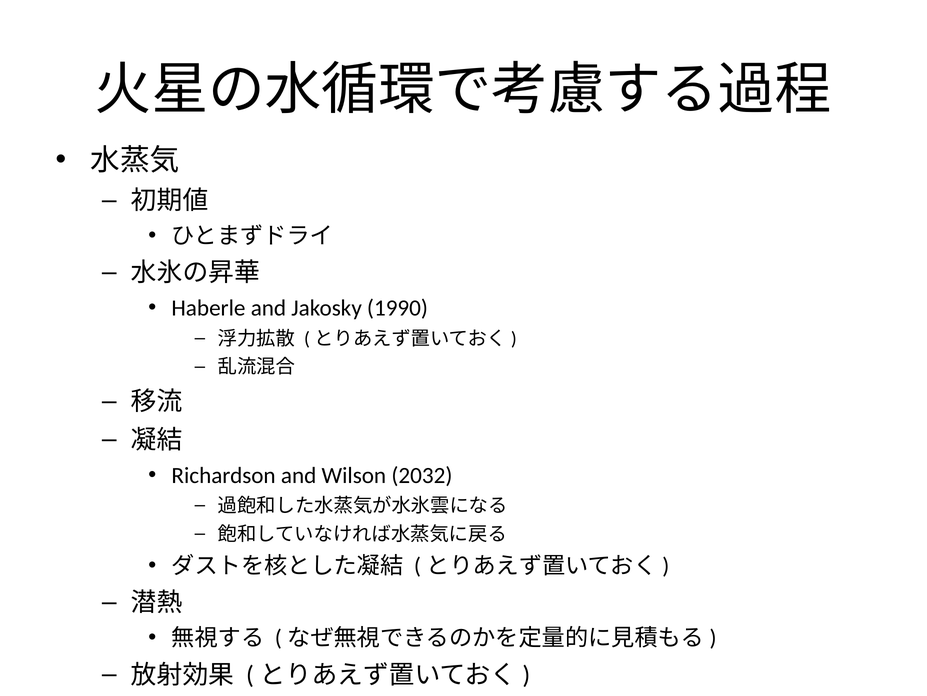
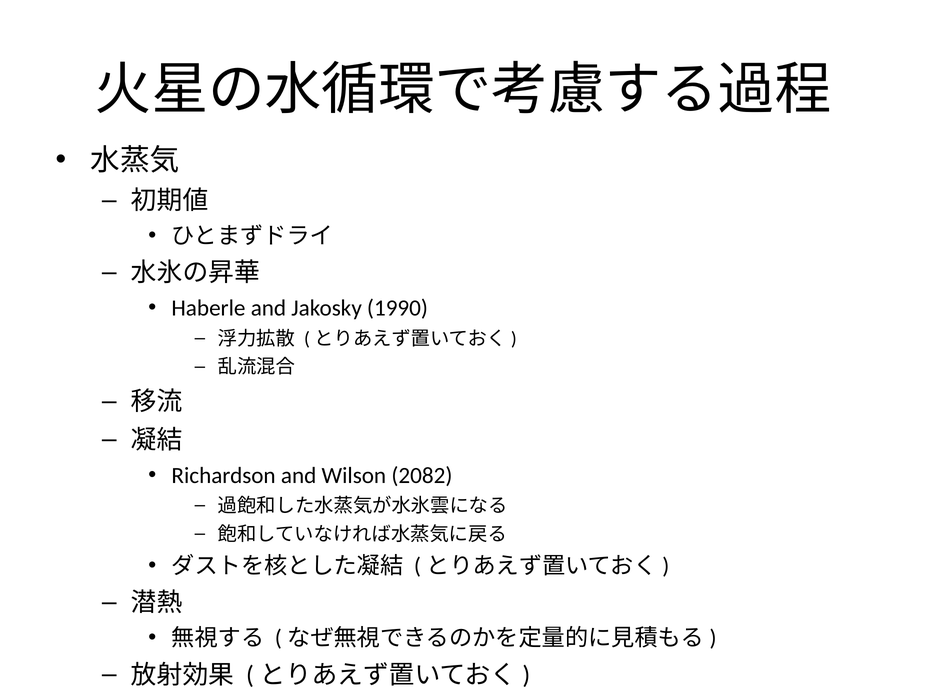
2032: 2032 -> 2082
